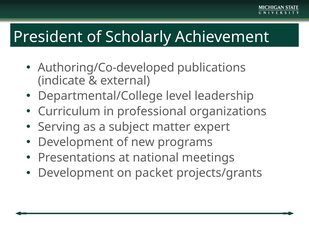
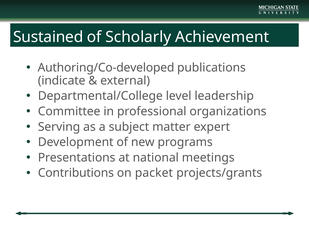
President: President -> Sustained
Curriculum: Curriculum -> Committee
Development at (76, 173): Development -> Contributions
